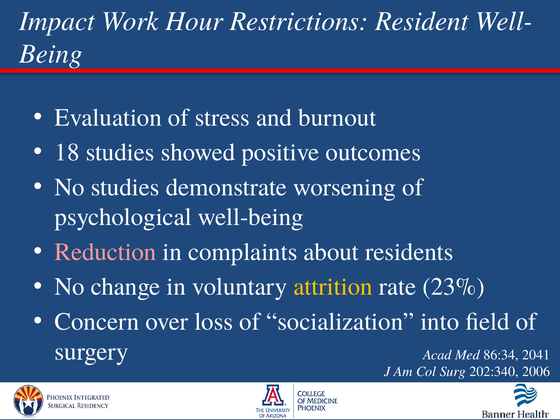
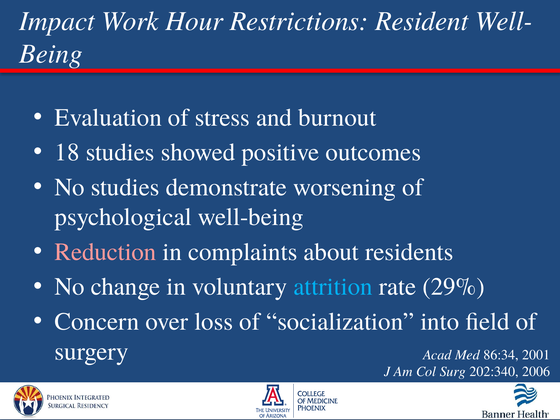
attrition colour: yellow -> light blue
23%: 23% -> 29%
2041: 2041 -> 2001
